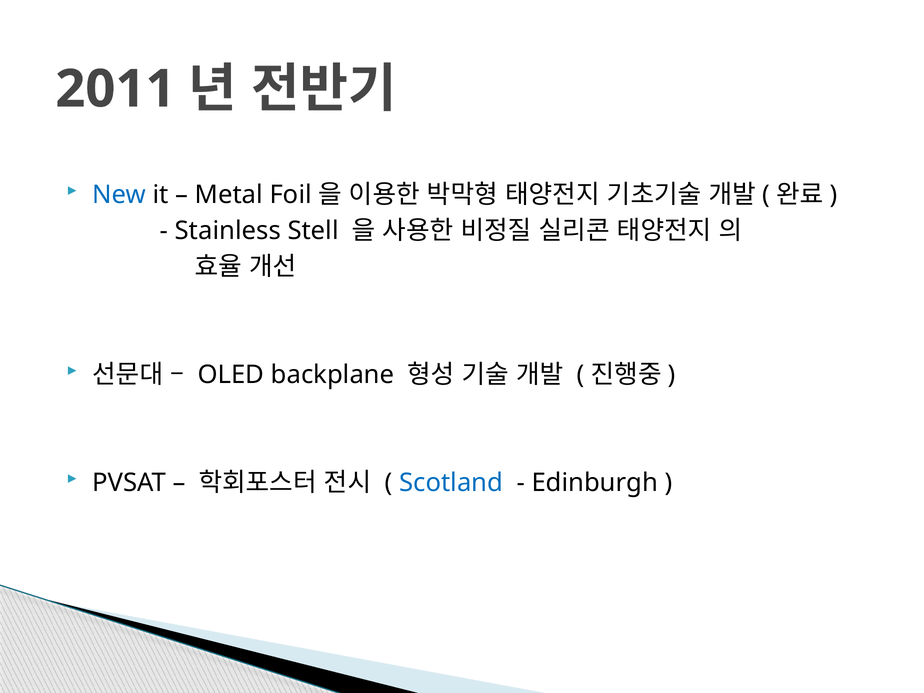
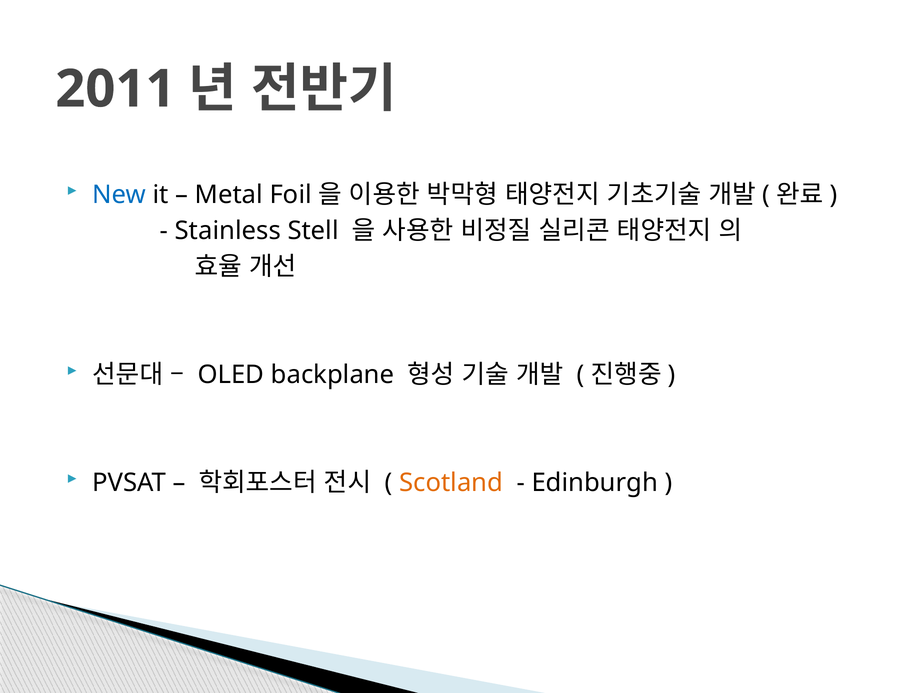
Scotland colour: blue -> orange
